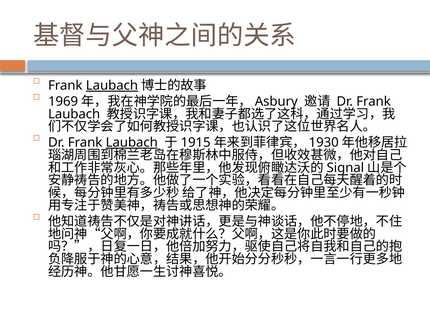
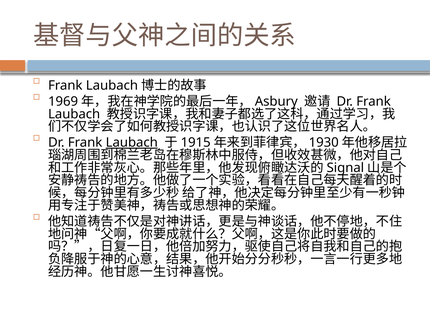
Laubach at (112, 86) underline: present -> none
